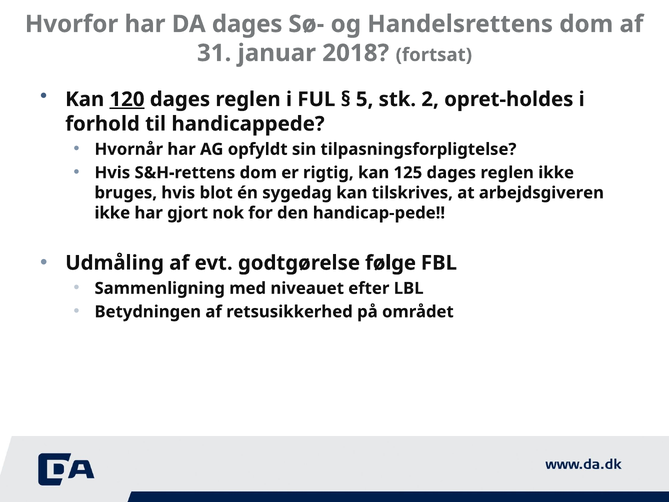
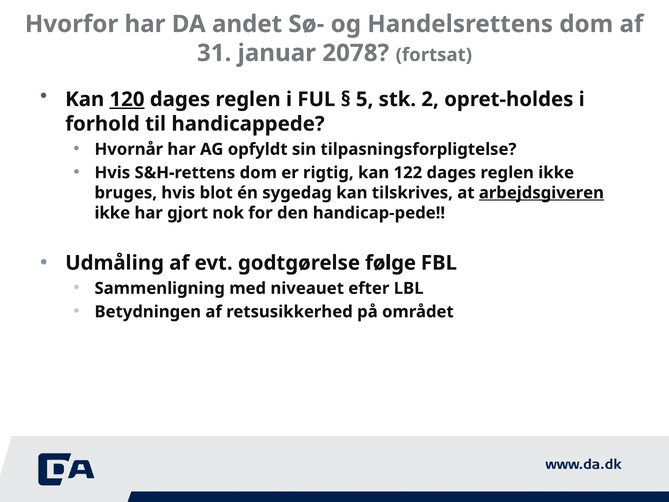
DA dages: dages -> andet
2018: 2018 -> 2078
125: 125 -> 122
arbejdsgiveren underline: none -> present
